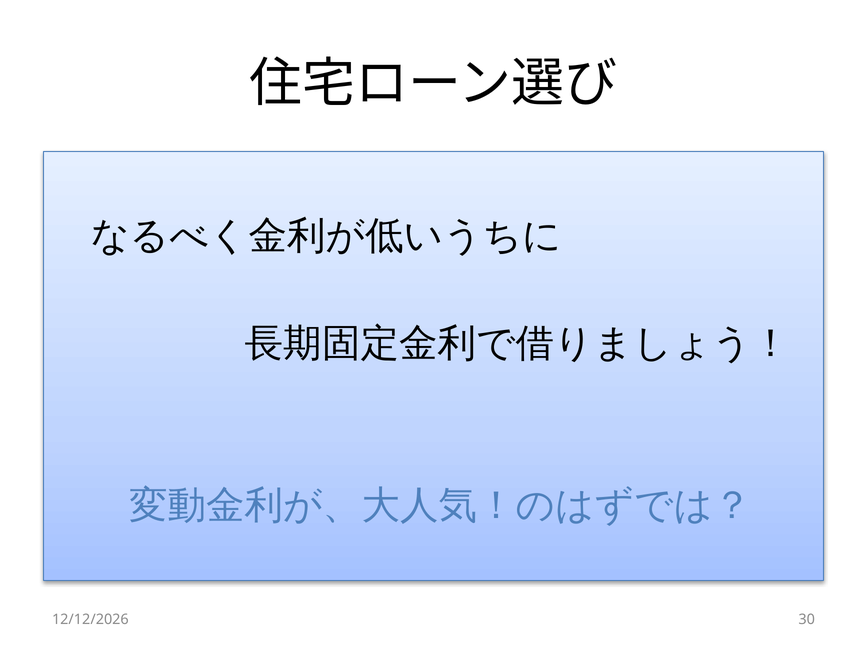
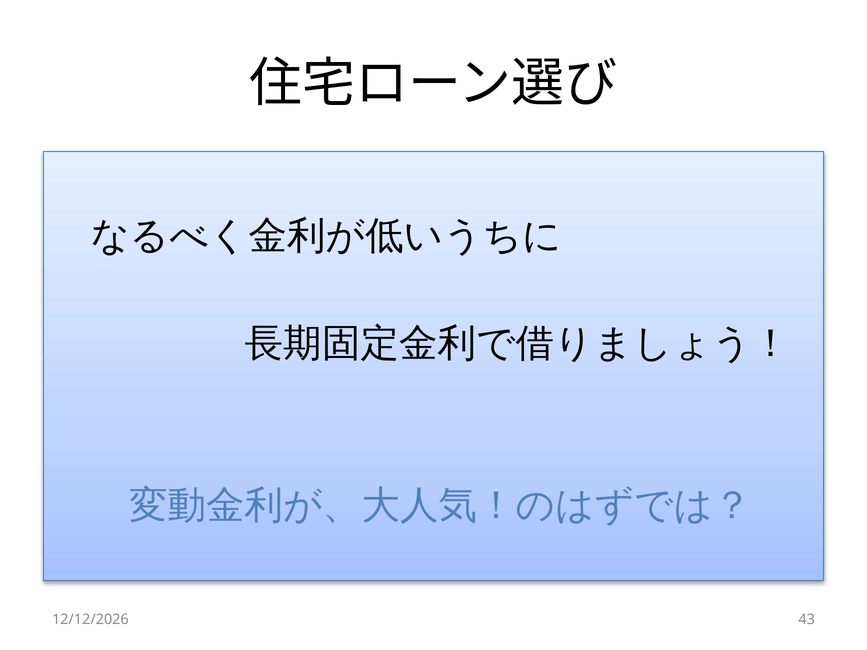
30: 30 -> 43
